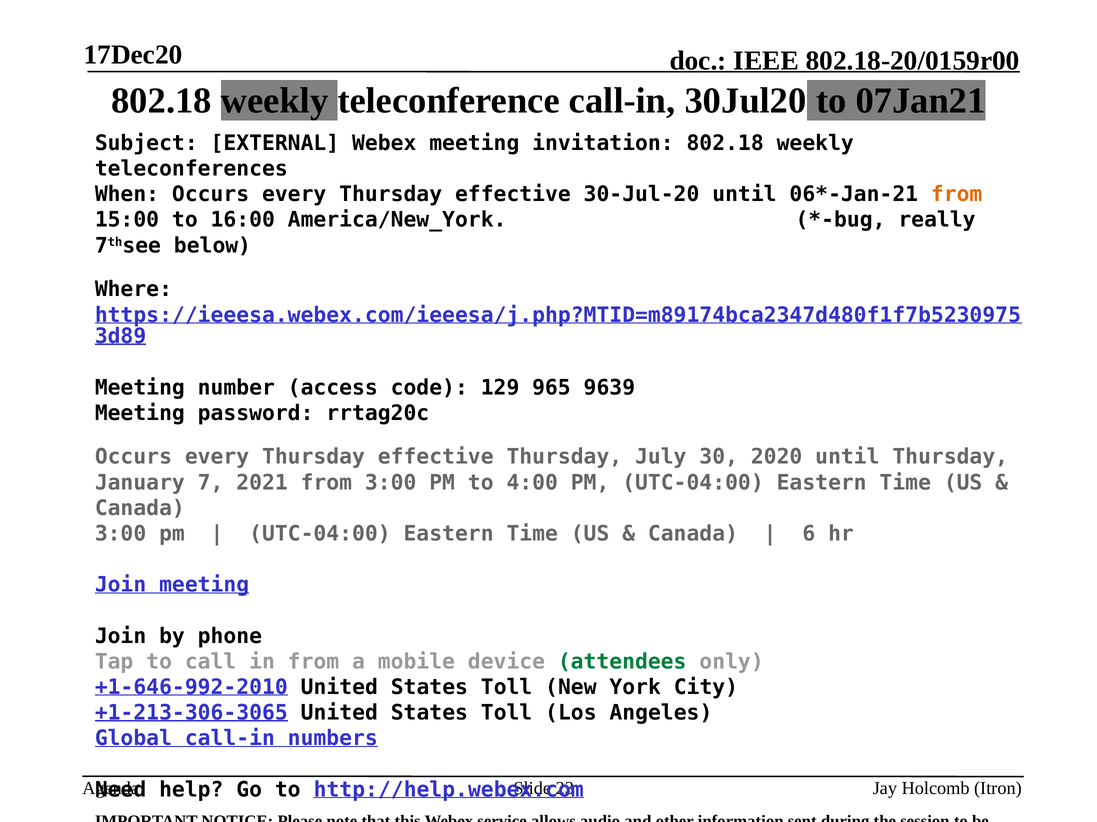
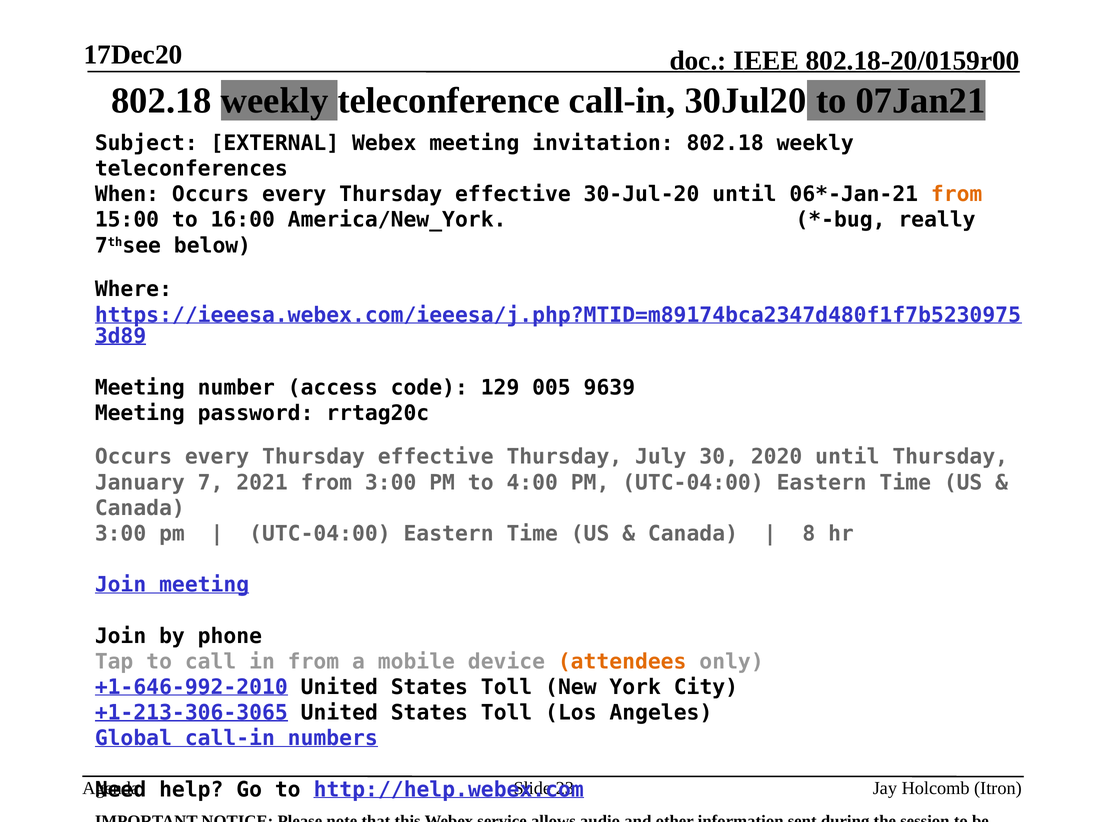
965: 965 -> 005
6: 6 -> 8
attendees colour: green -> orange
